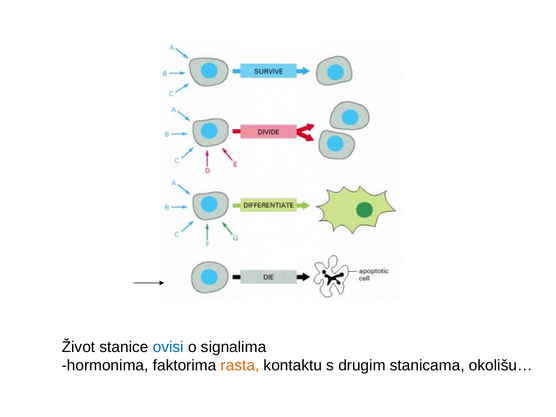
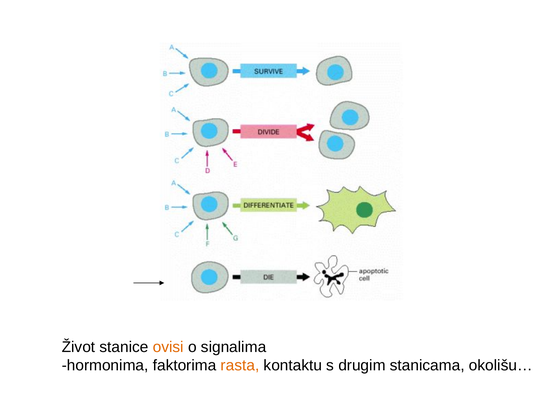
ovisi colour: blue -> orange
